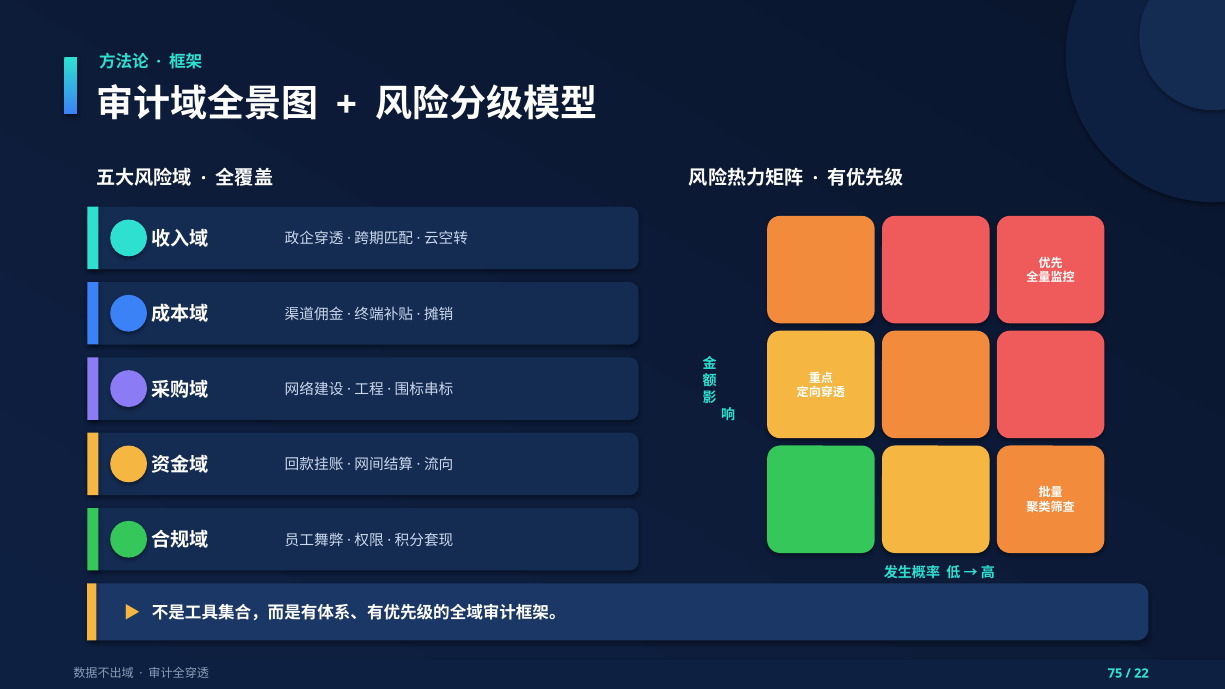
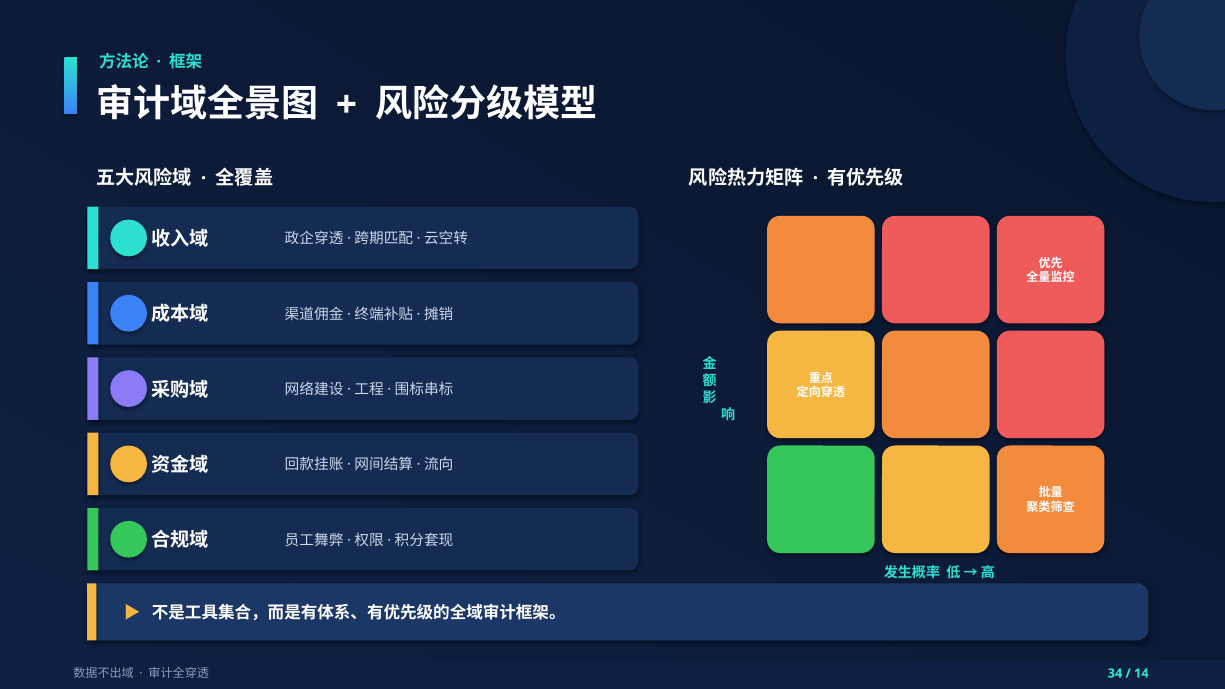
75: 75 -> 34
22: 22 -> 14
